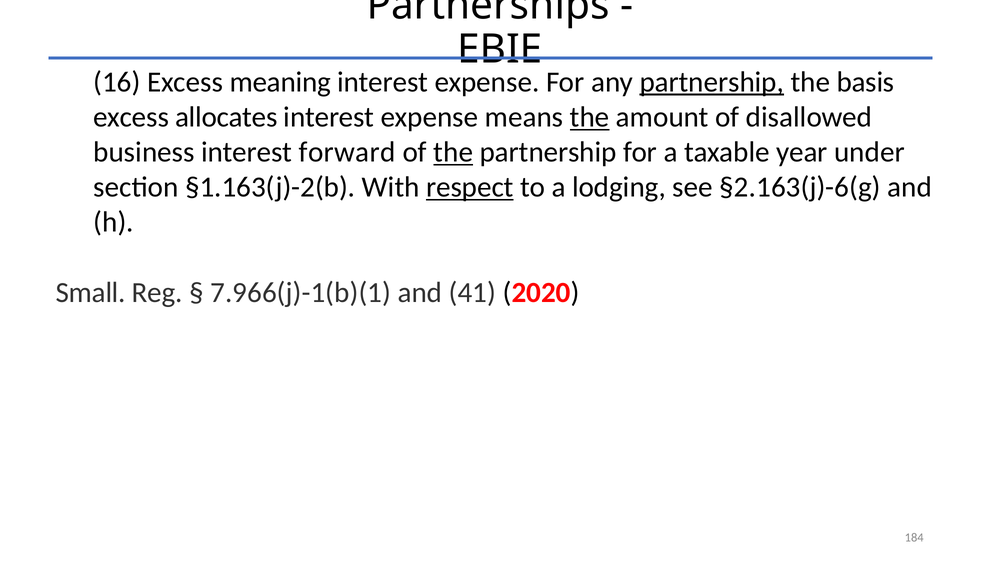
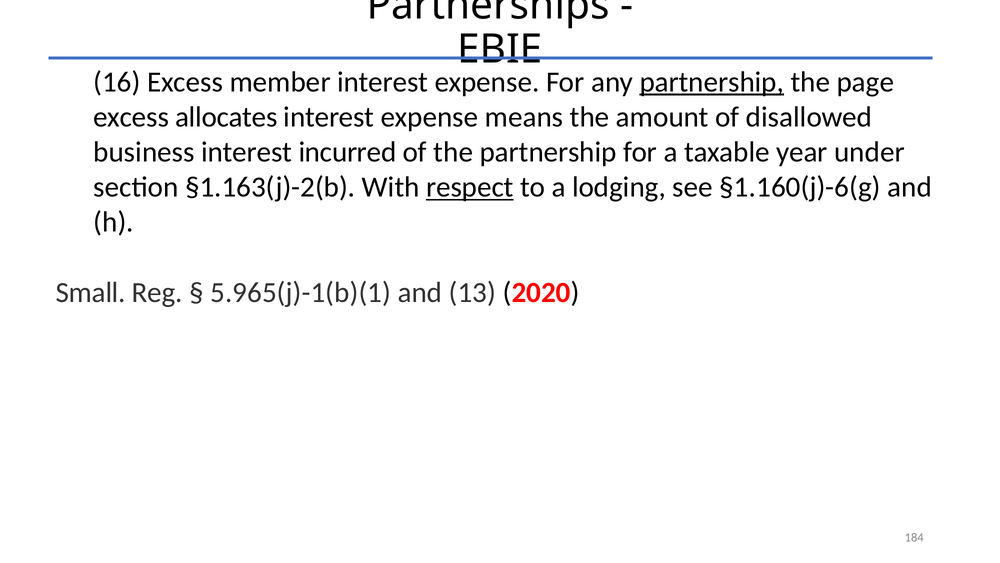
meaning: meaning -> member
basis: basis -> page
the at (590, 117) underline: present -> none
forward: forward -> incurred
the at (453, 152) underline: present -> none
§2.163(j)-6(g: §2.163(j)-6(g -> §1.160(j)-6(g
7.966(j)-1(b)(1: 7.966(j)-1(b)(1 -> 5.965(j)-1(b)(1
41: 41 -> 13
